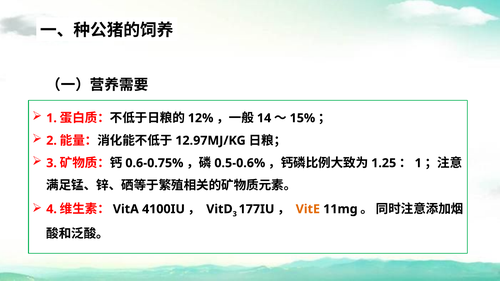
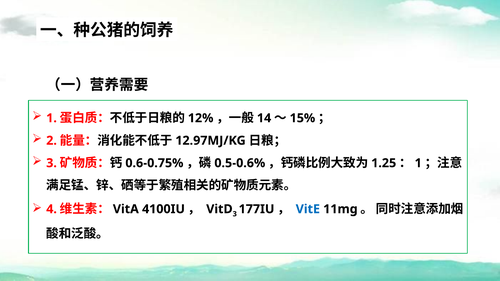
VitE colour: orange -> blue
